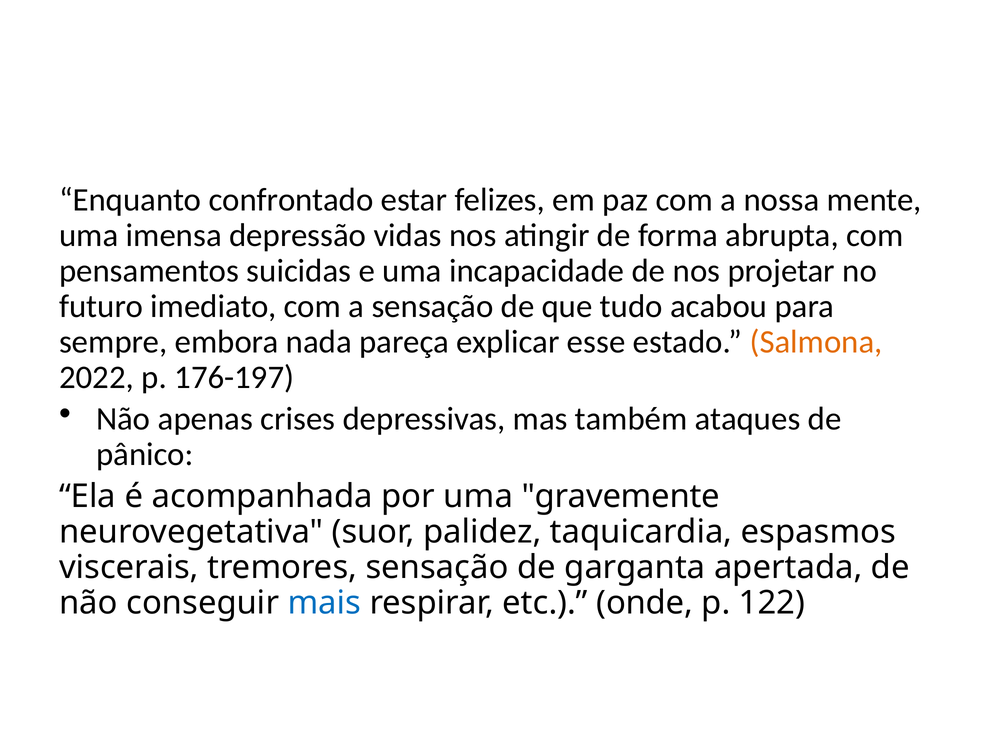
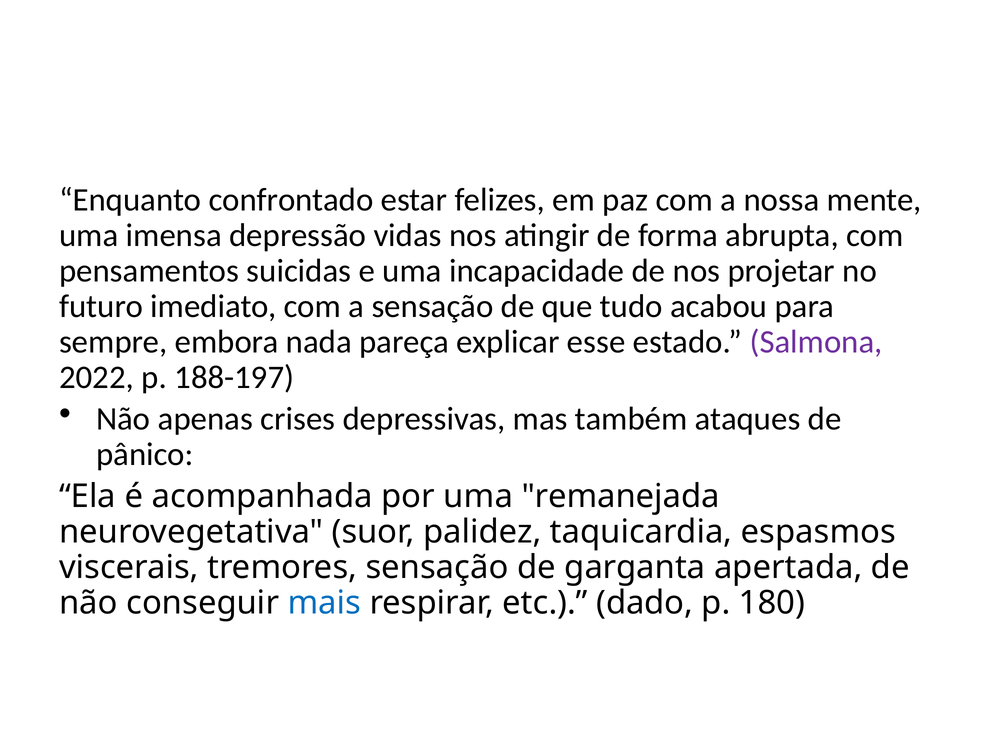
Salmona colour: orange -> purple
176-197: 176-197 -> 188-197
gravemente: gravemente -> remanejada
onde: onde -> dado
122: 122 -> 180
